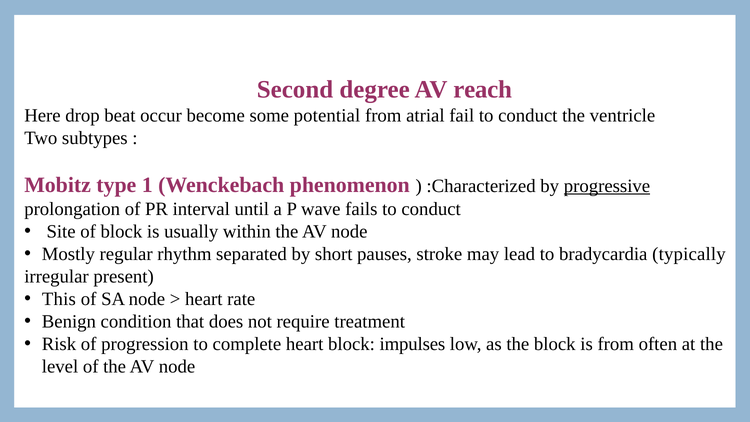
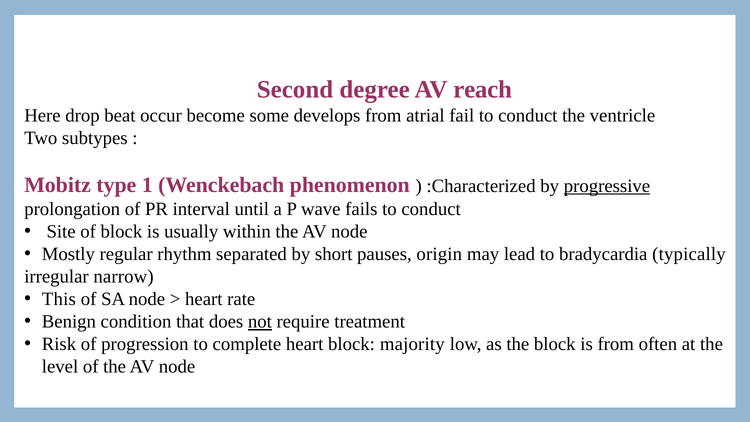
potential: potential -> develops
stroke: stroke -> origin
present: present -> narrow
not underline: none -> present
impulses: impulses -> majority
